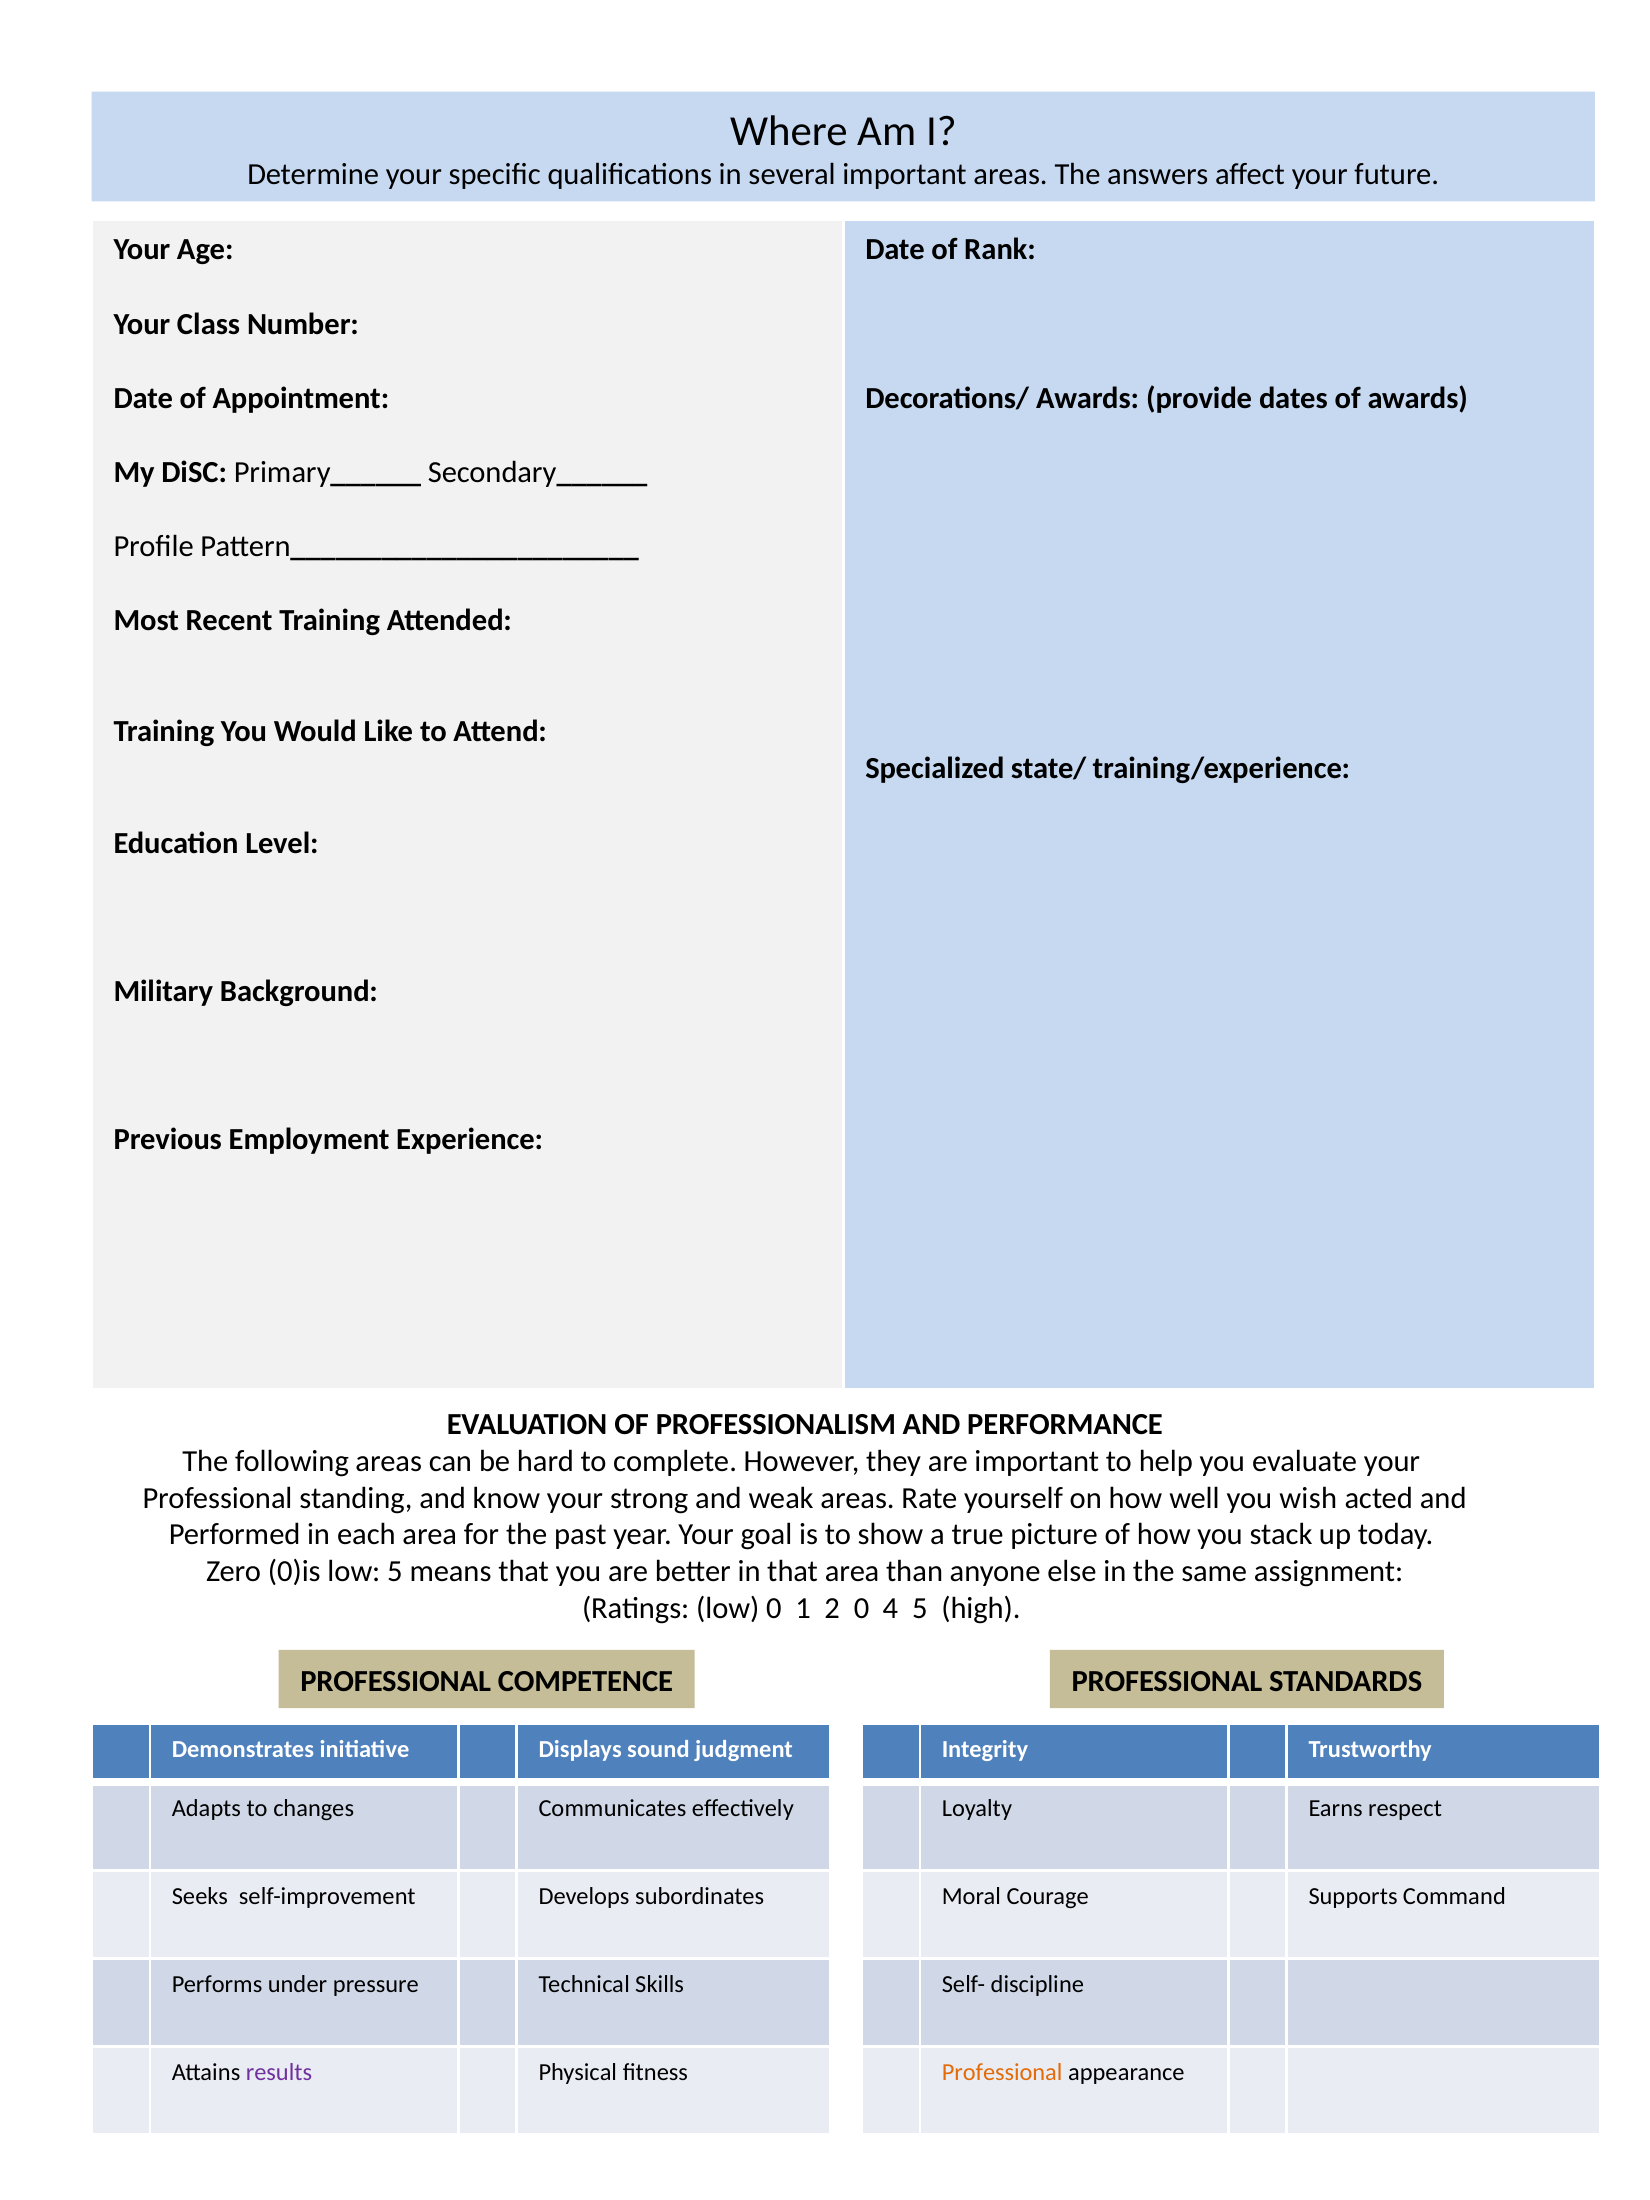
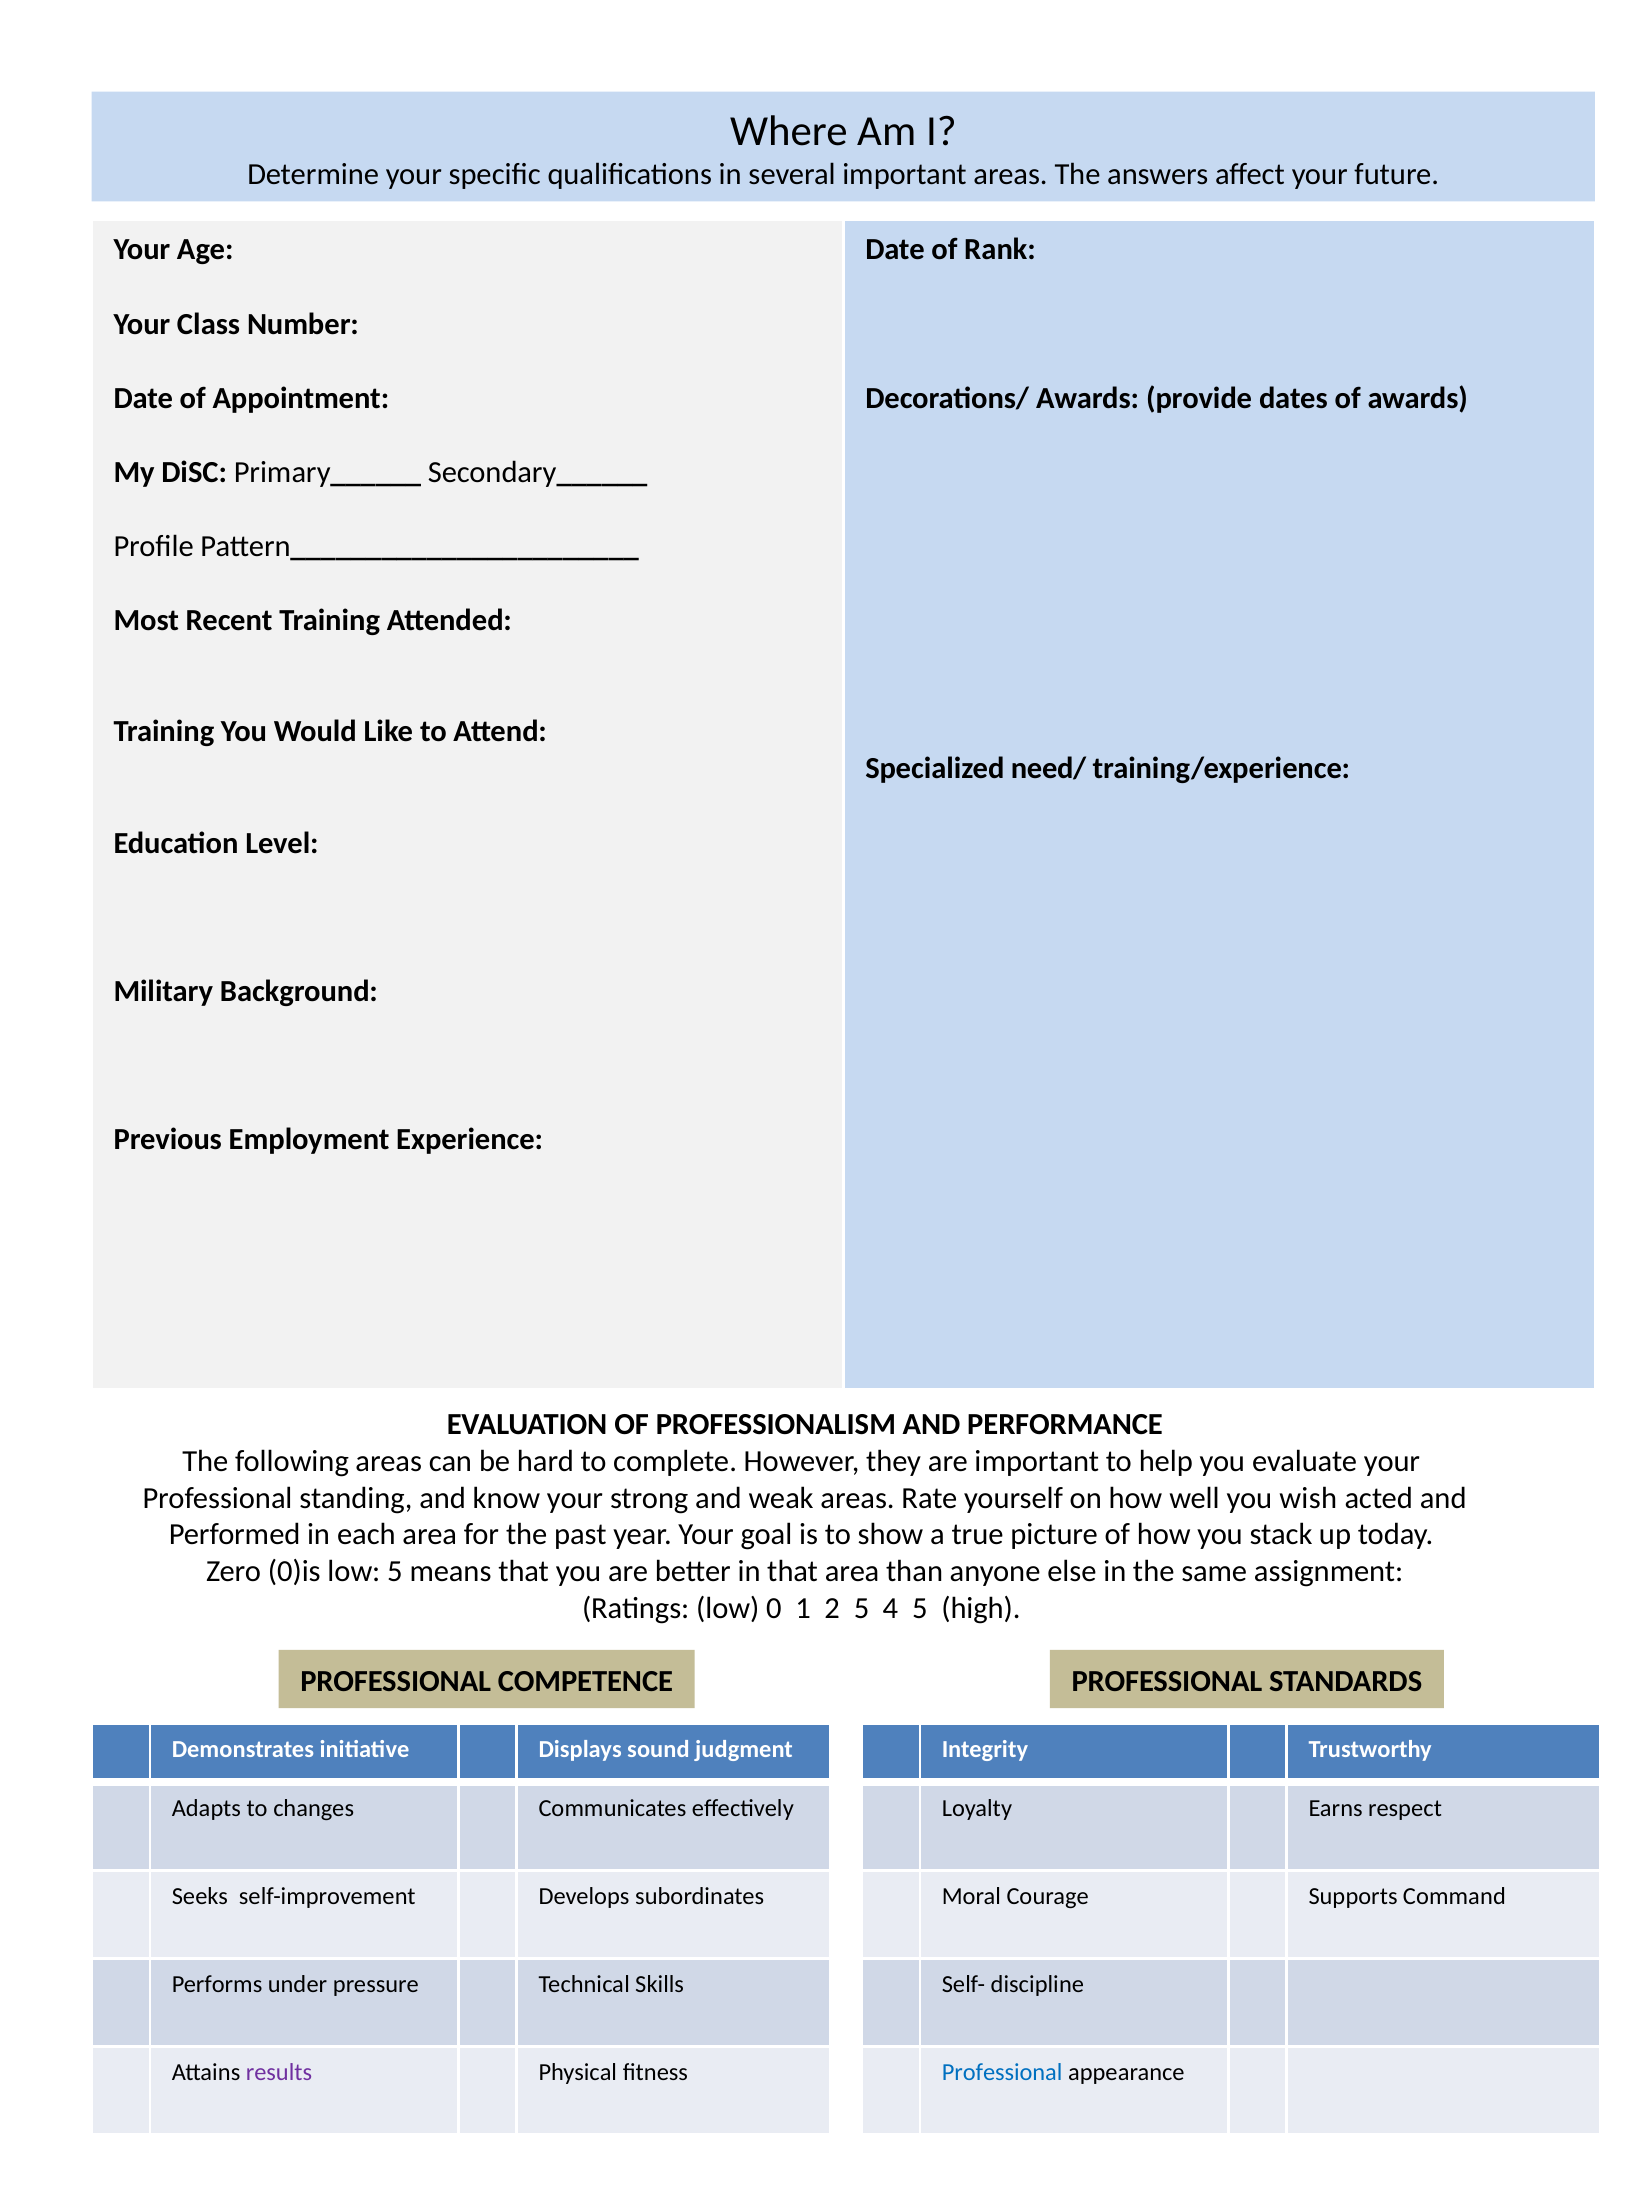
state/: state/ -> need/
2 0: 0 -> 5
Professional at (1002, 2073) colour: orange -> blue
